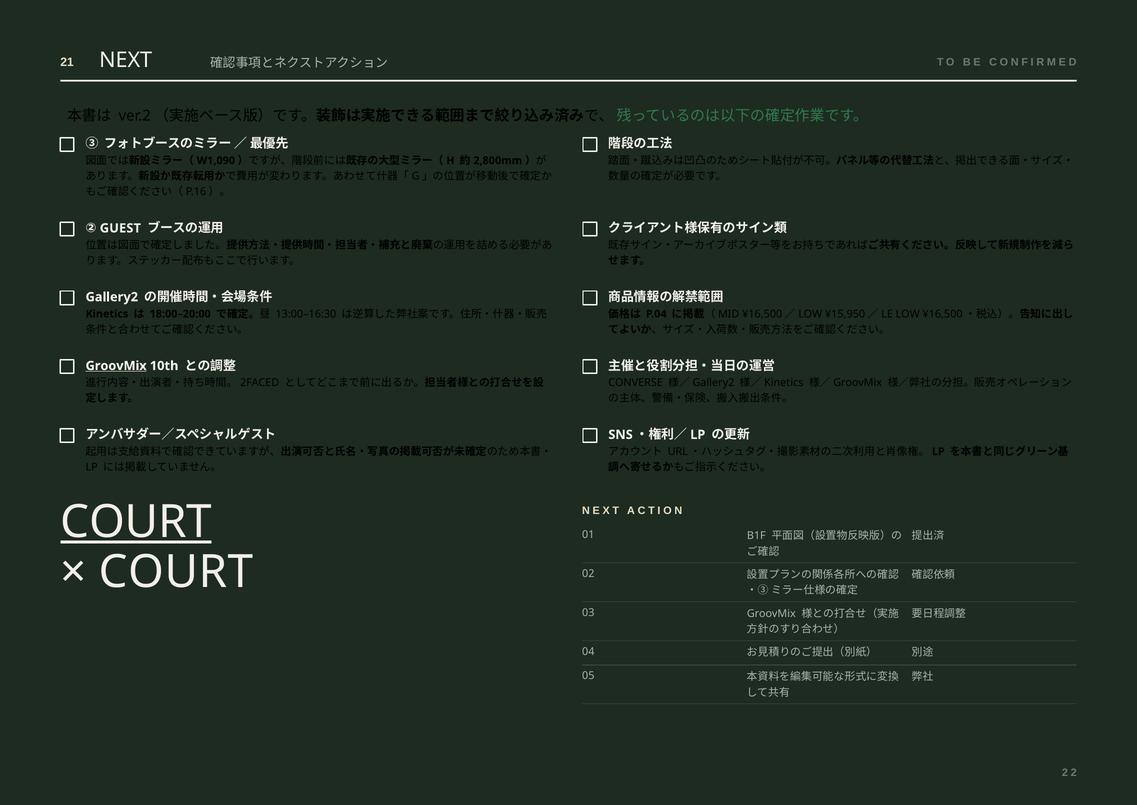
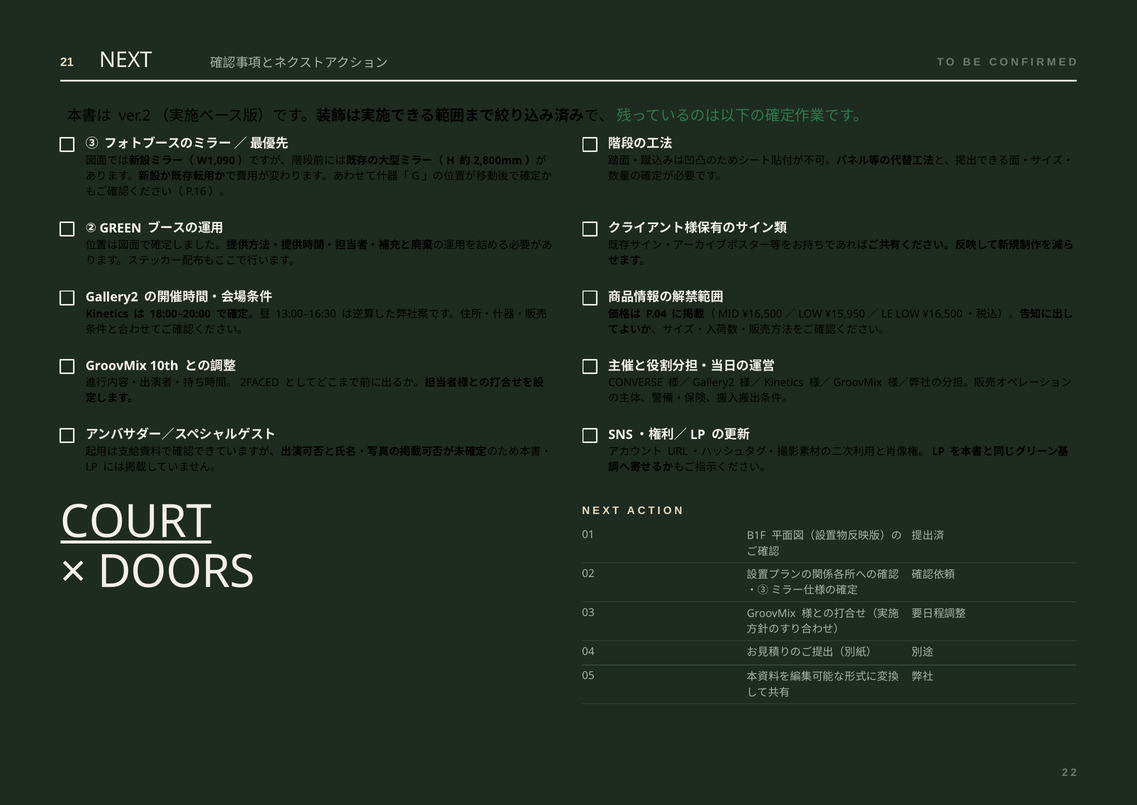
GUEST: GUEST -> GREEN
GroovMix at (116, 366) underline: present -> none
COURT at (176, 571): COURT -> DOORS
